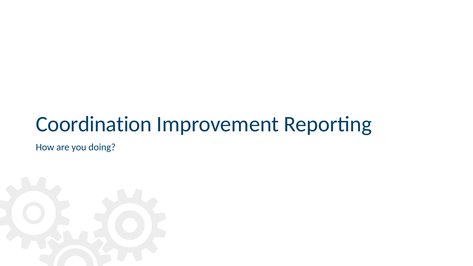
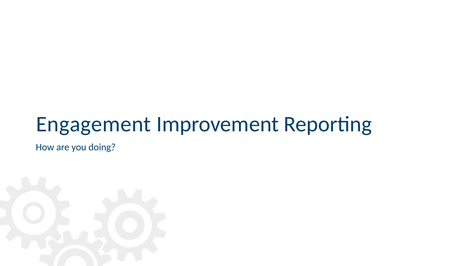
Coordination: Coordination -> Engagement
